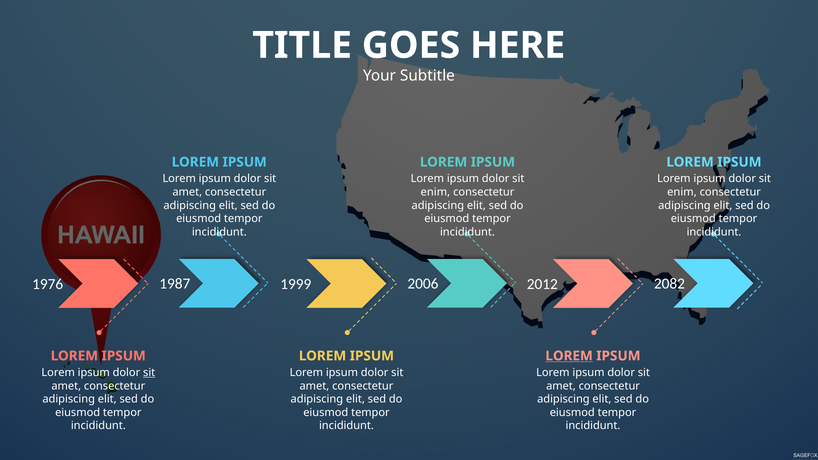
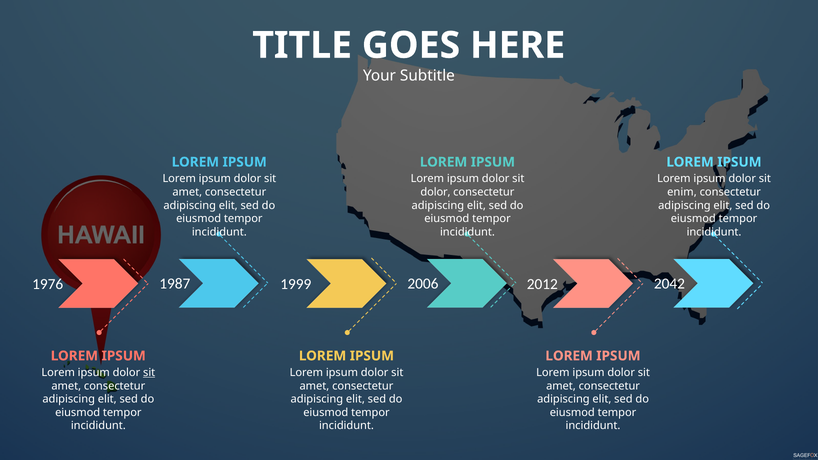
enim at (435, 192): enim -> dolor
2082: 2082 -> 2042
LOREM at (569, 356) underline: present -> none
